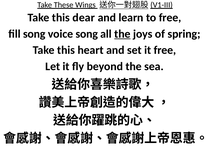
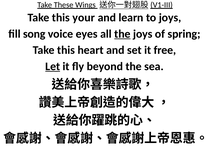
dear: dear -> your
to free: free -> joys
voice song: song -> eyes
Let underline: none -> present
